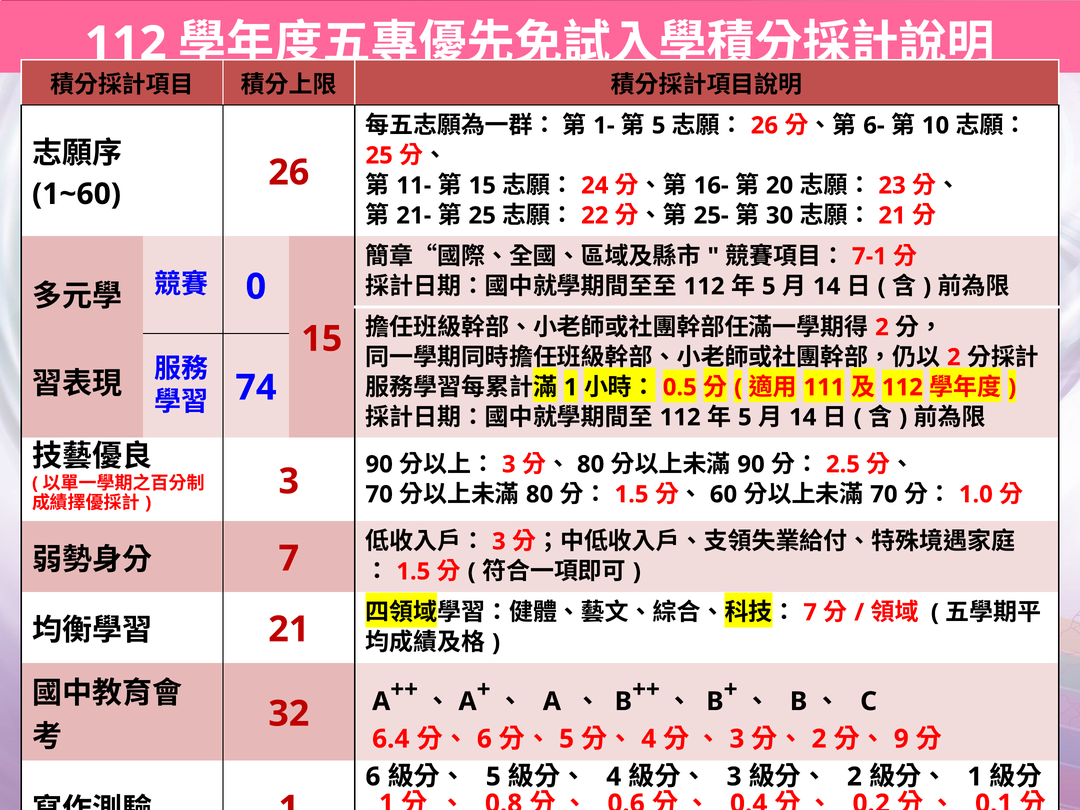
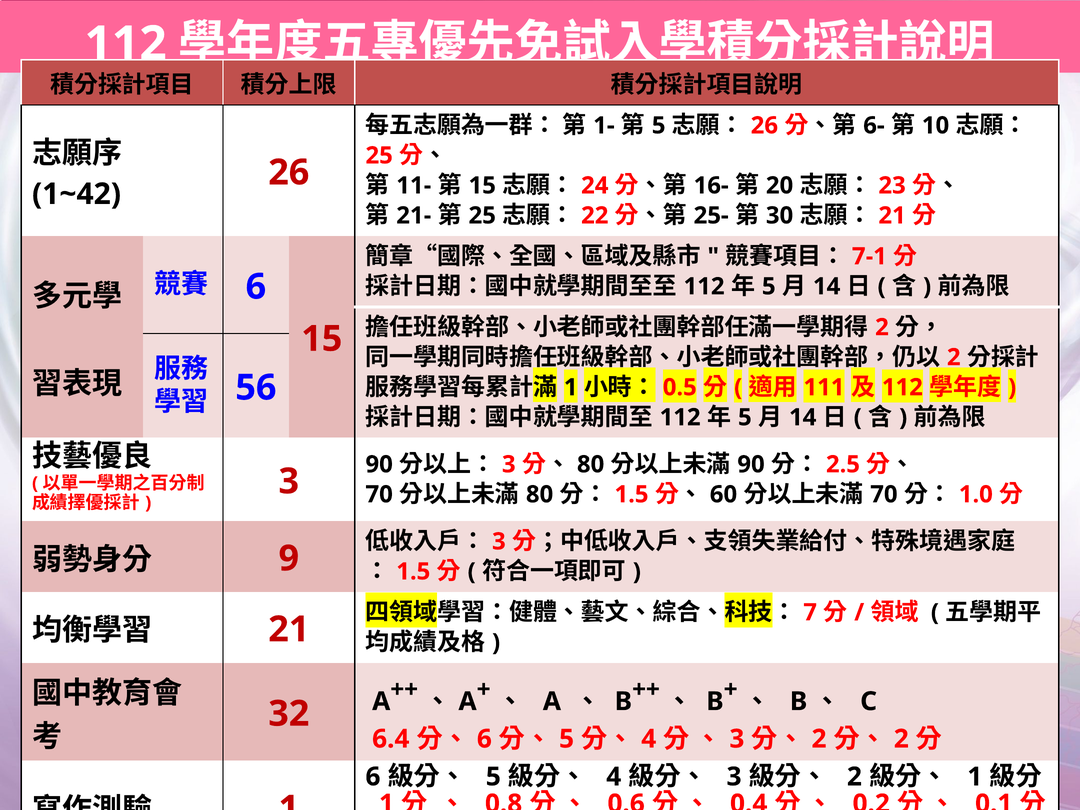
1~60: 1~60 -> 1~42
0 at (256, 287): 0 -> 6
74: 74 -> 56
7 at (289, 559): 7 -> 9
9 at (901, 739): 9 -> 2
